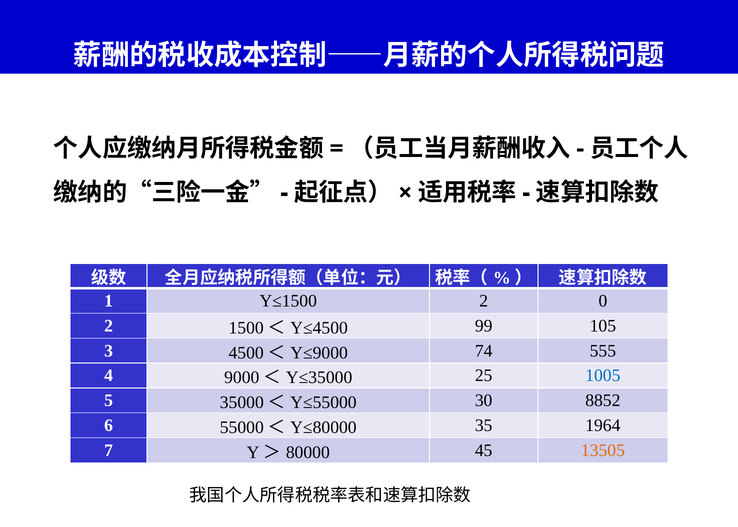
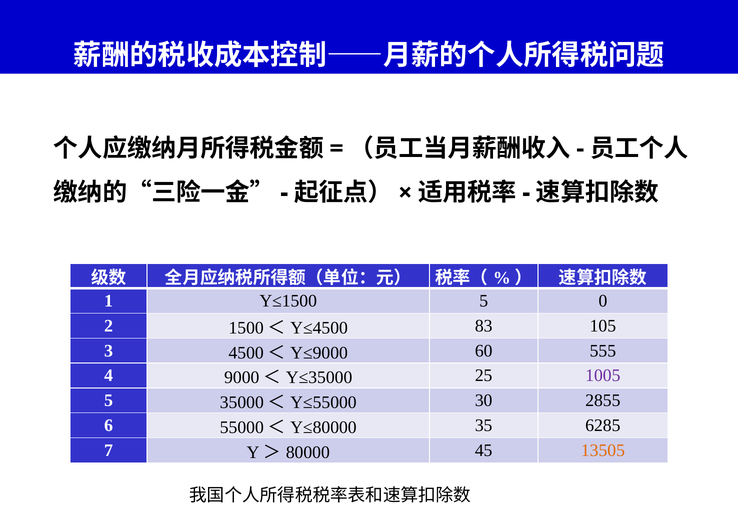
Y≤1500 2: 2 -> 5
99: 99 -> 83
74: 74 -> 60
1005 colour: blue -> purple
8852: 8852 -> 2855
1964: 1964 -> 6285
